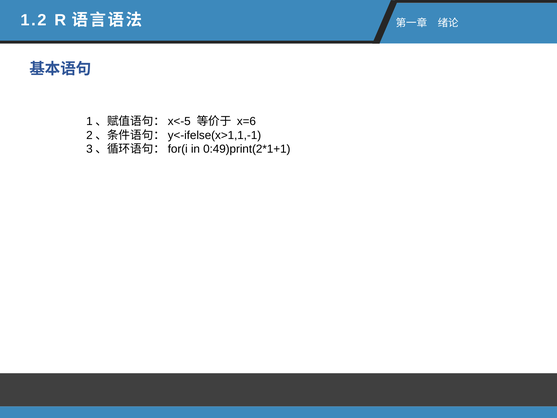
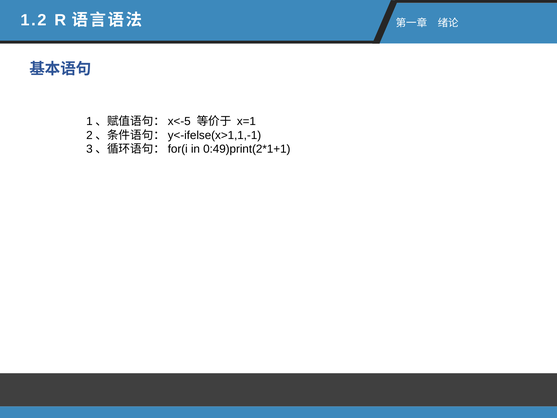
x=6: x=6 -> x=1
